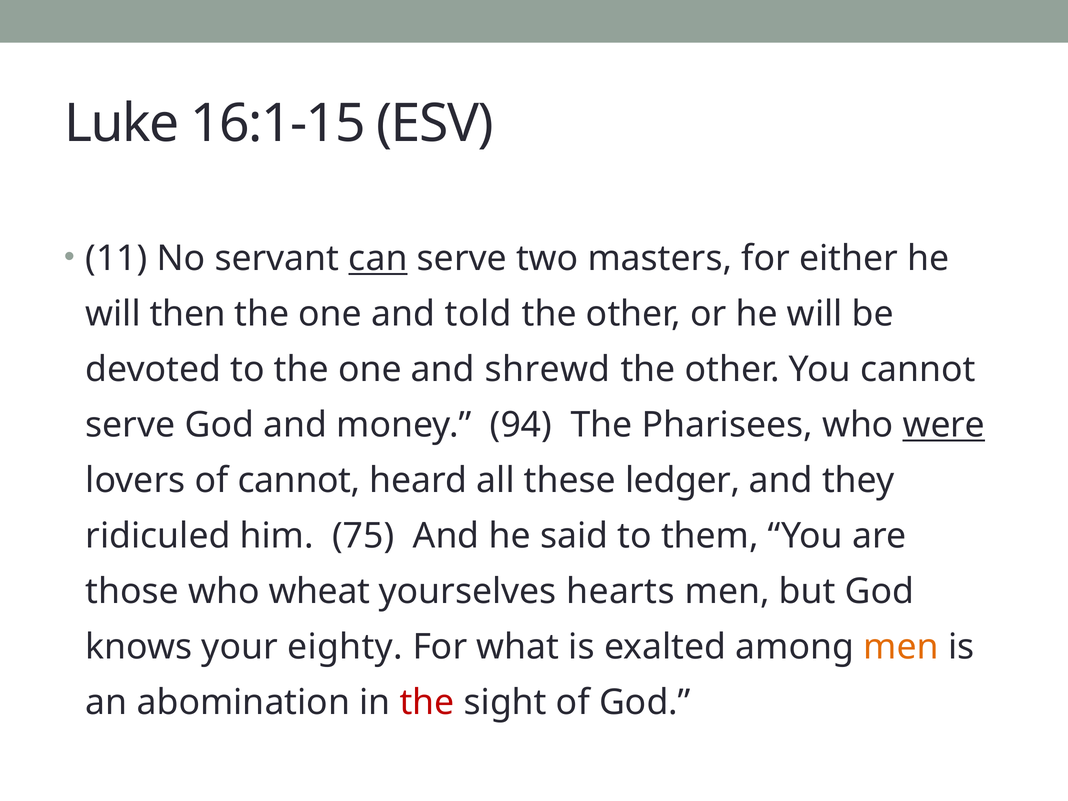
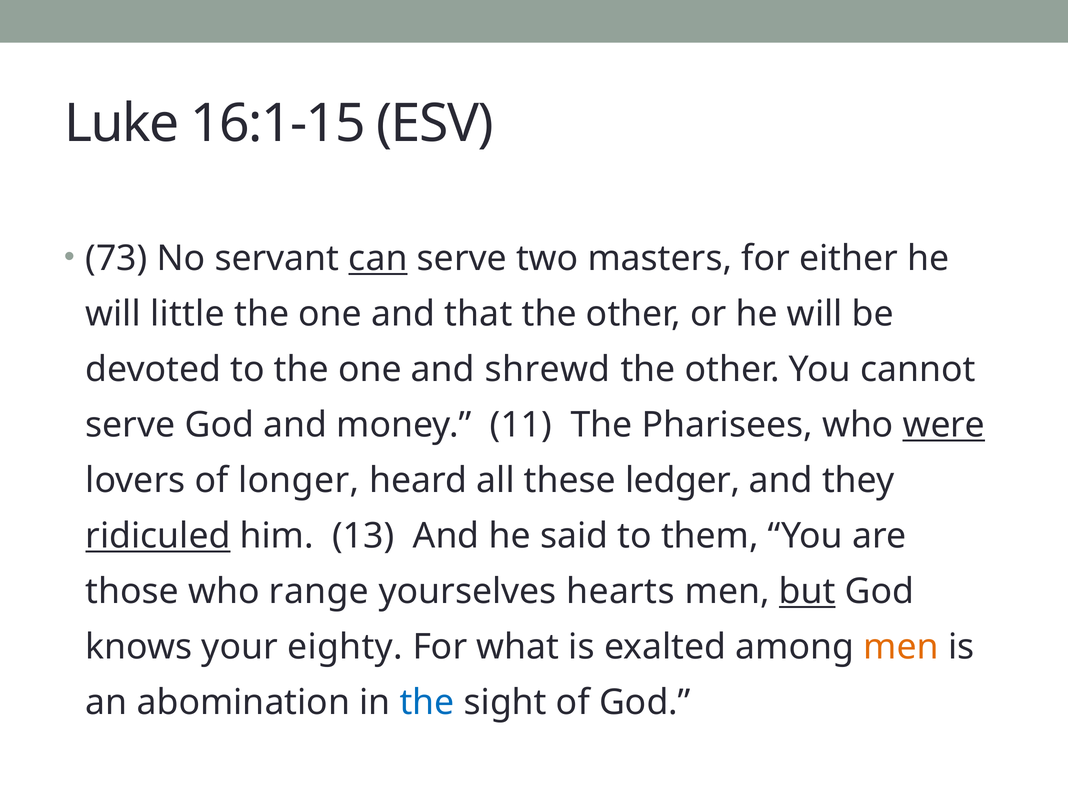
11: 11 -> 73
then: then -> little
told: told -> that
94: 94 -> 11
of cannot: cannot -> longer
ridiculed underline: none -> present
75: 75 -> 13
wheat: wheat -> range
but underline: none -> present
the at (427, 703) colour: red -> blue
